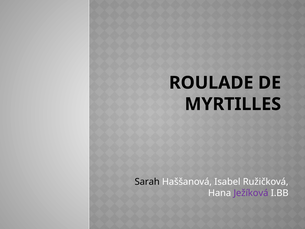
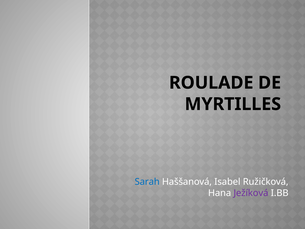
Sarah colour: black -> blue
